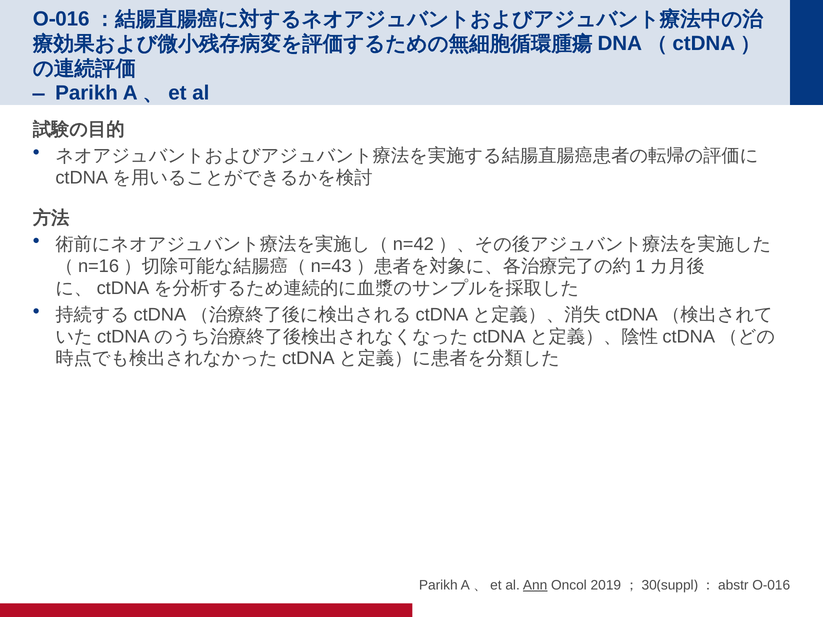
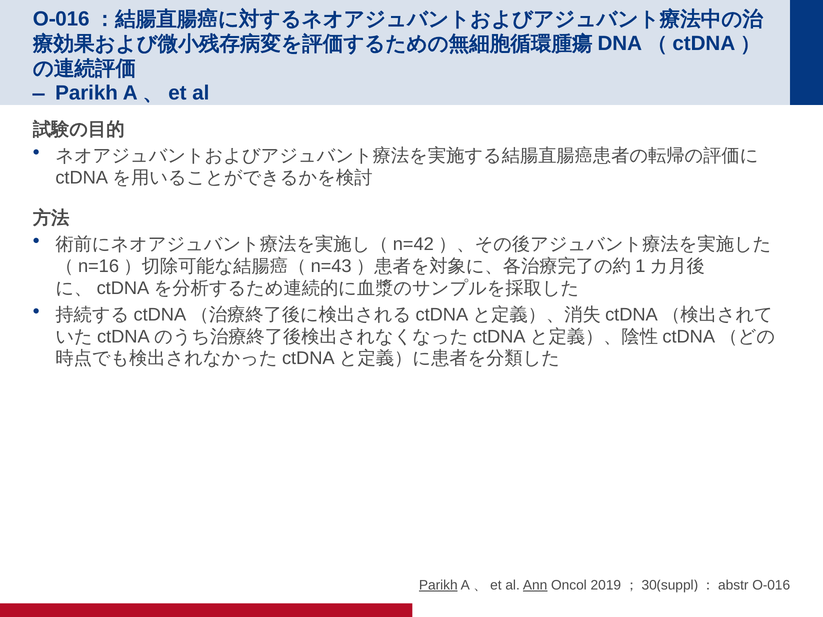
Parikh at (438, 585) underline: none -> present
